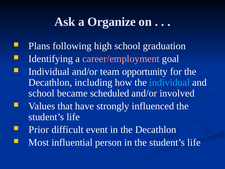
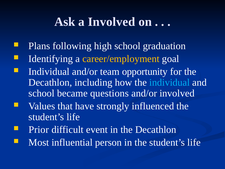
a Organize: Organize -> Involved
career/employment colour: pink -> yellow
scheduled: scheduled -> questions
